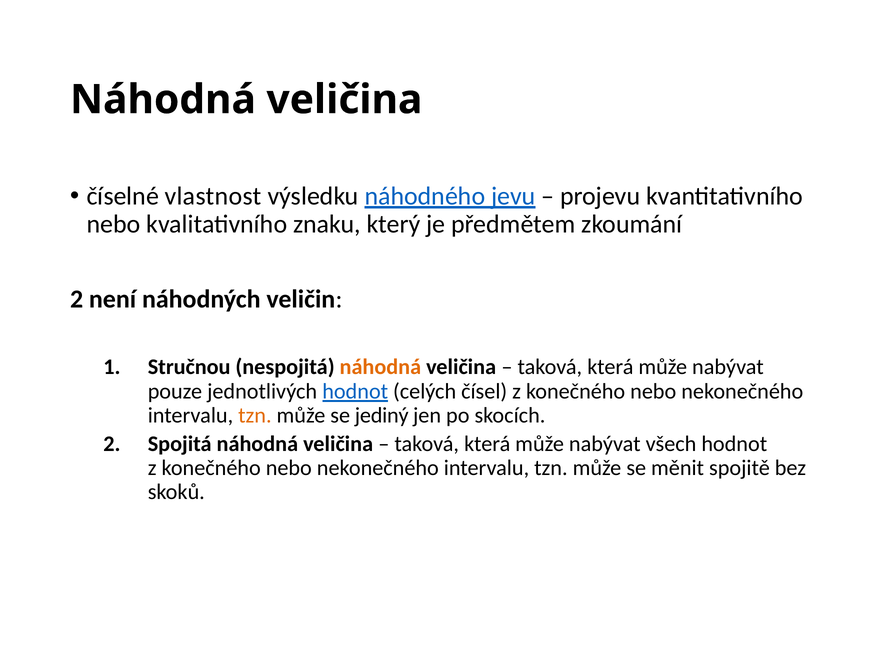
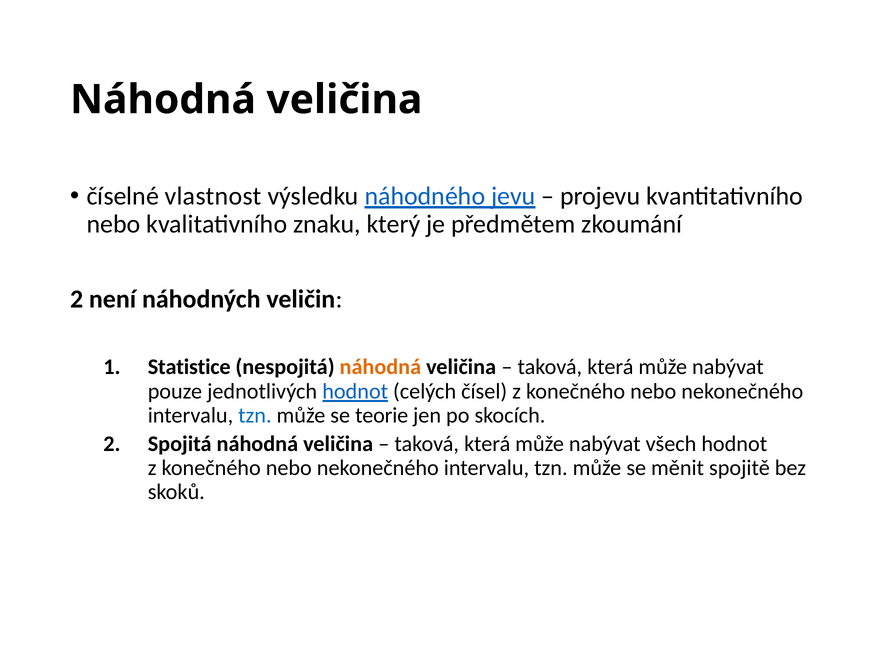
Stručnou: Stručnou -> Statistice
tzn at (255, 415) colour: orange -> blue
jediný: jediný -> teorie
